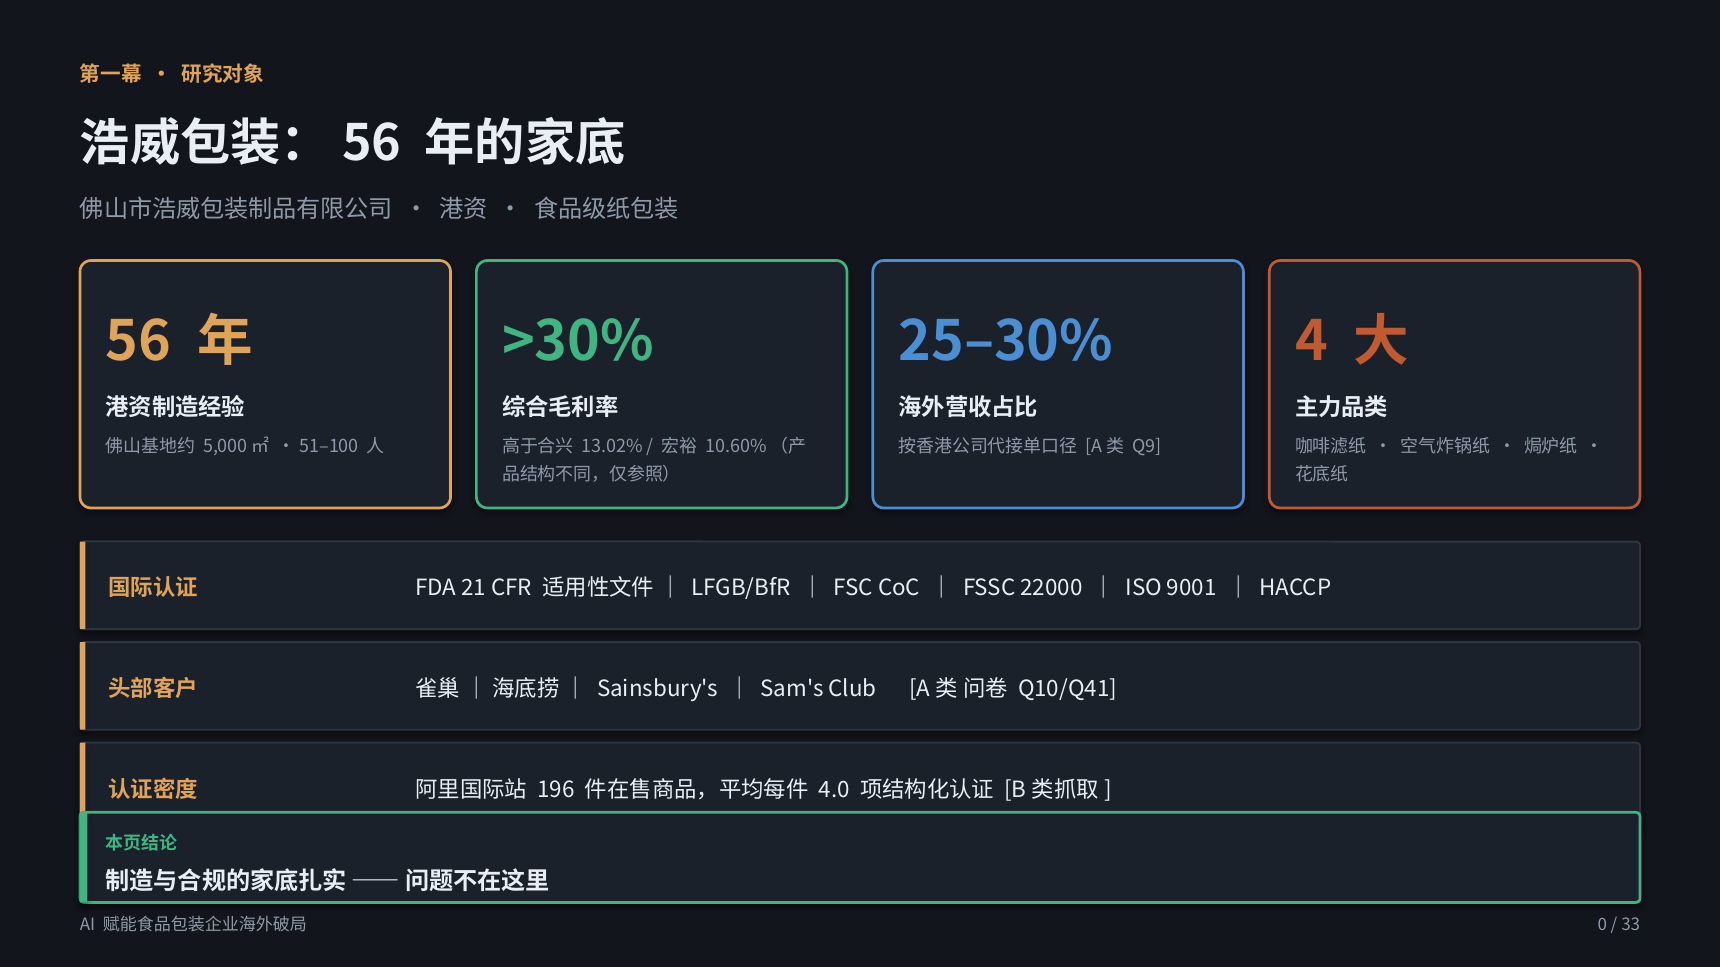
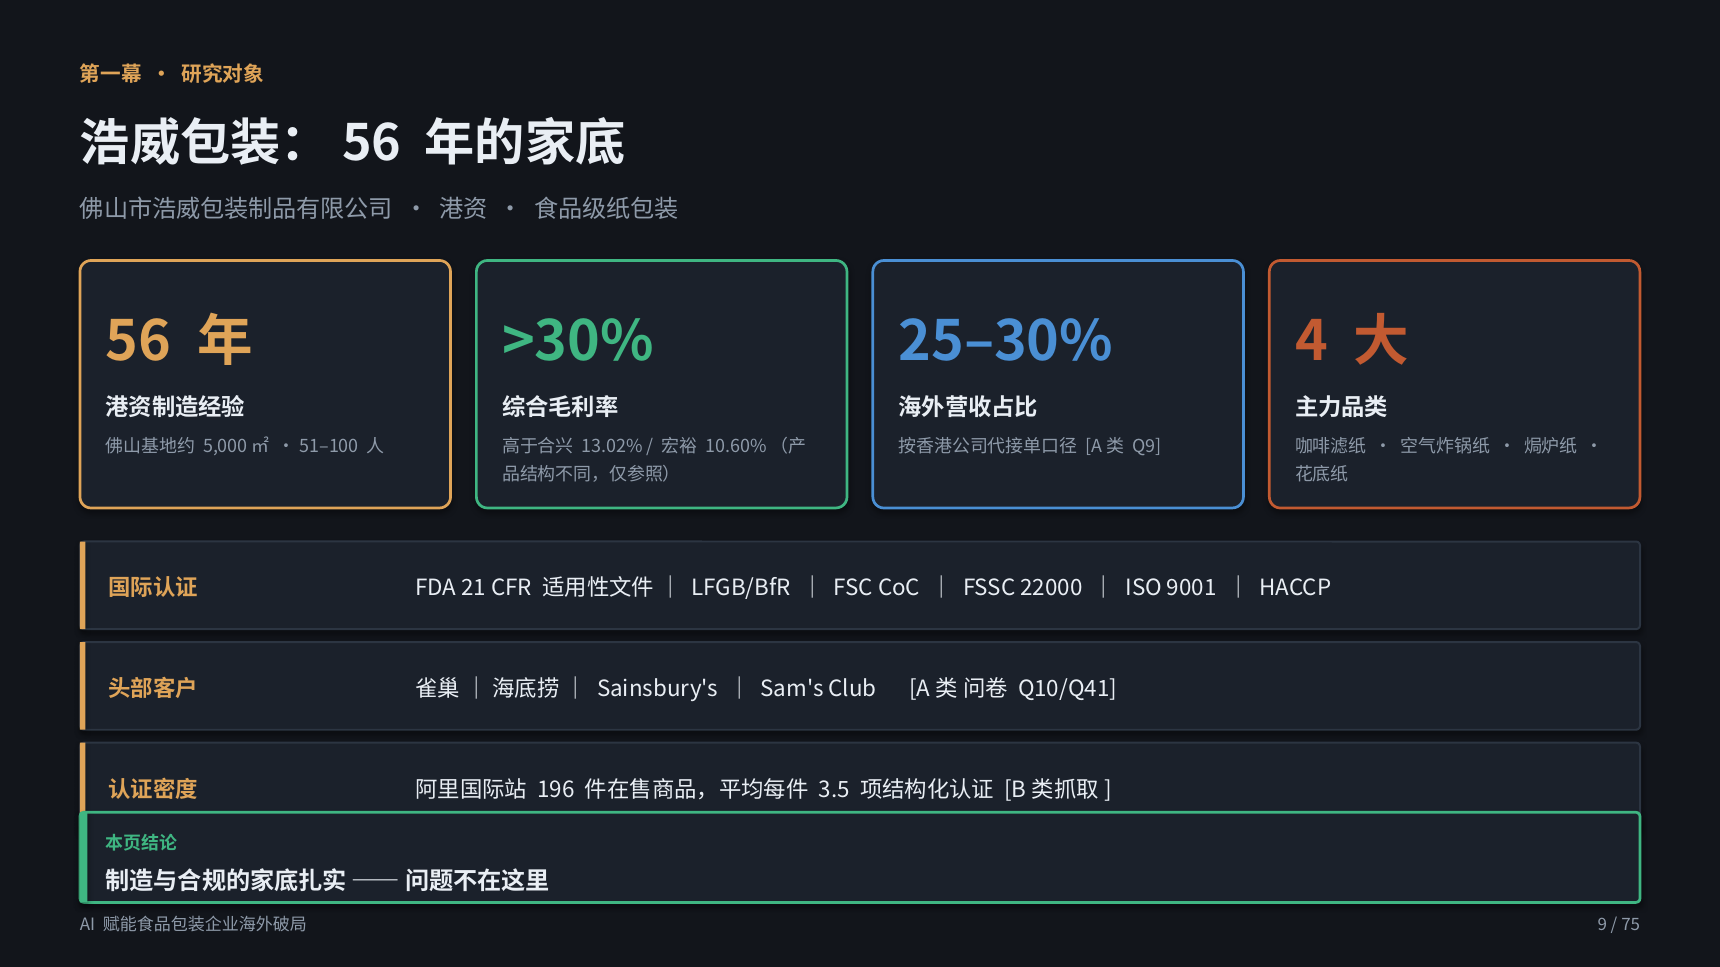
4.0: 4.0 -> 3.5
0: 0 -> 9
33: 33 -> 75
